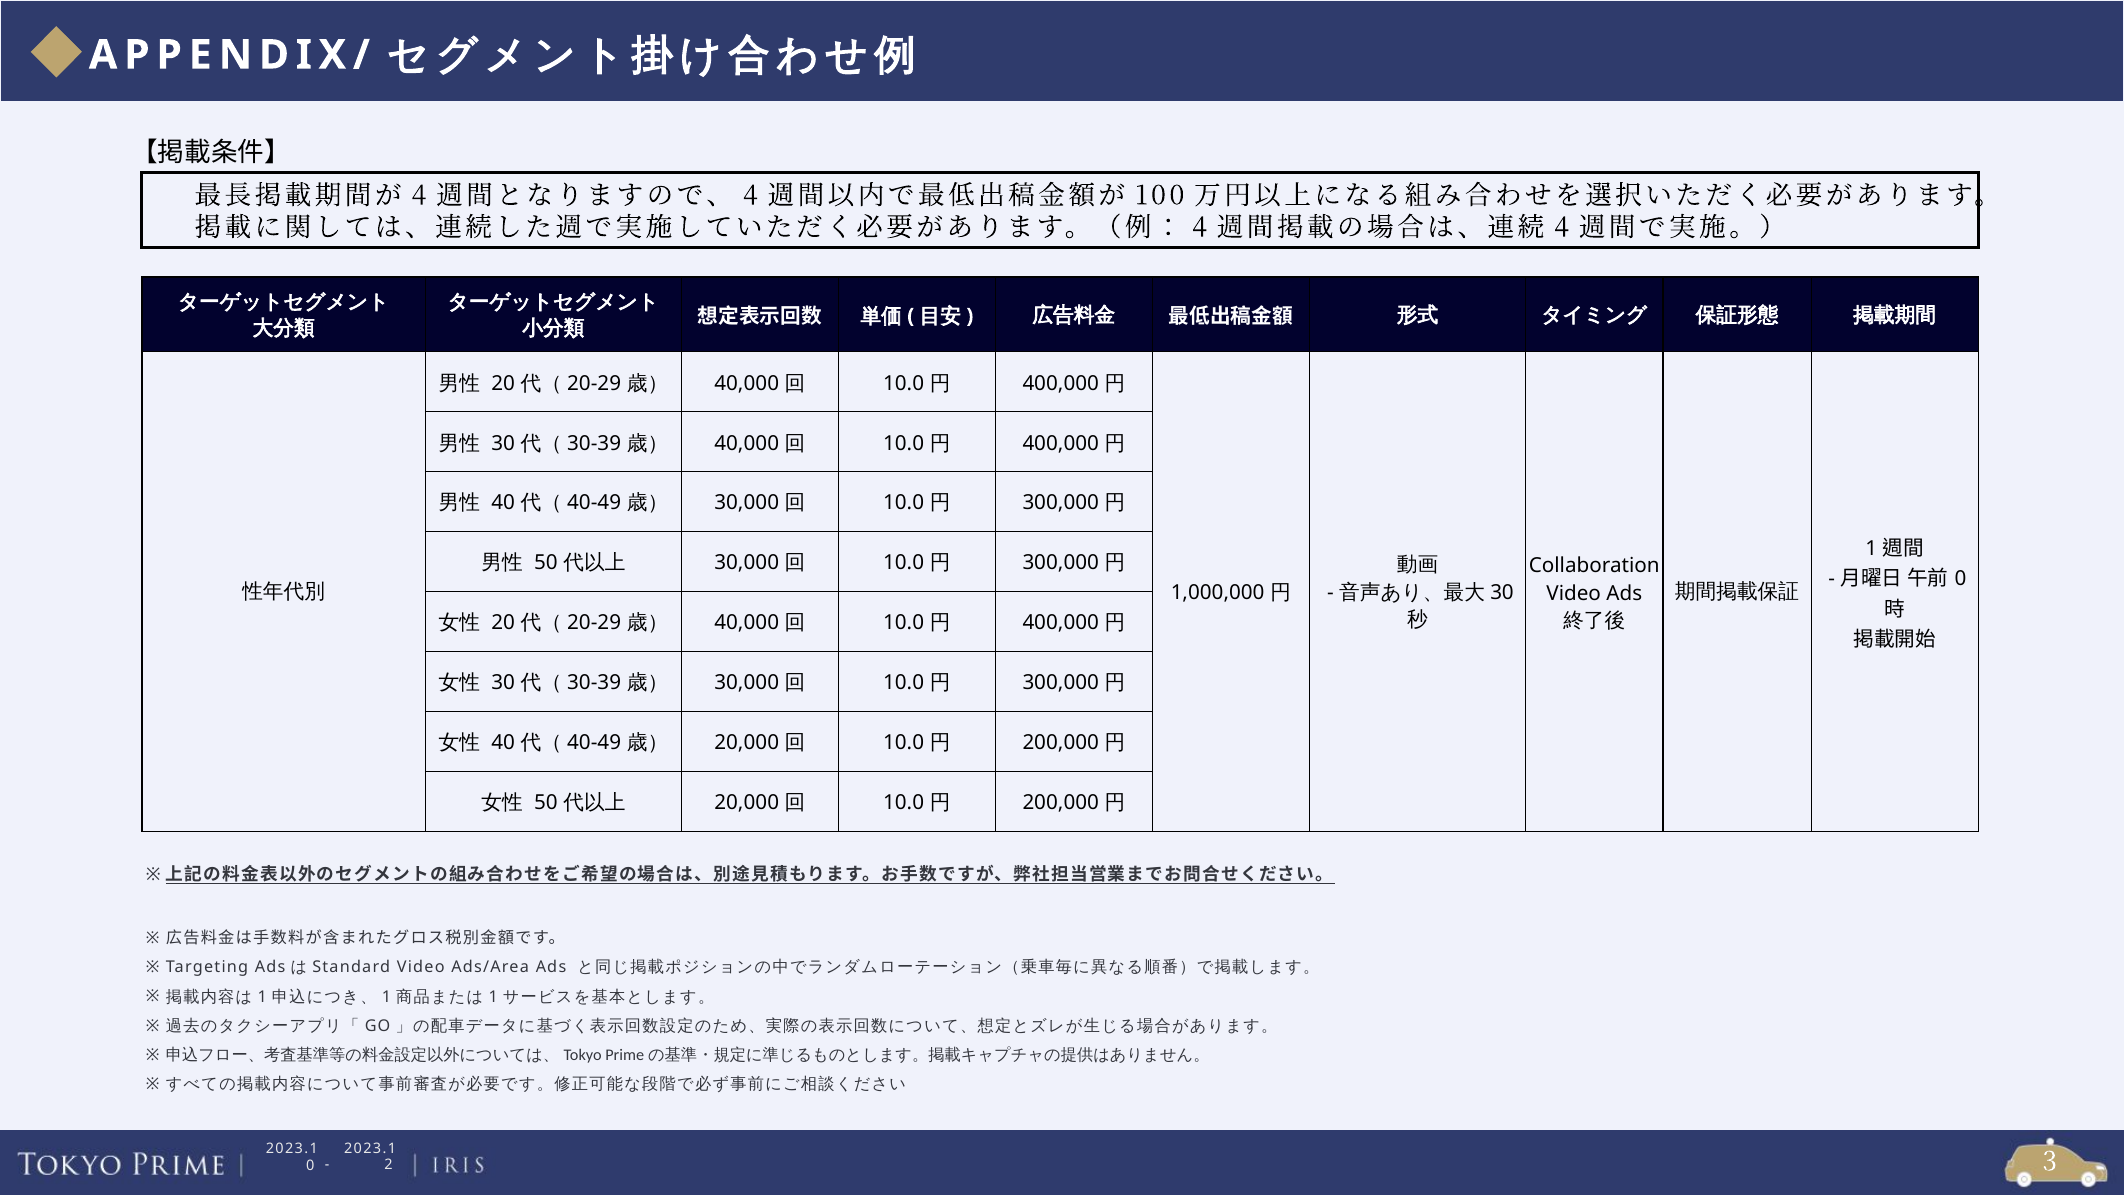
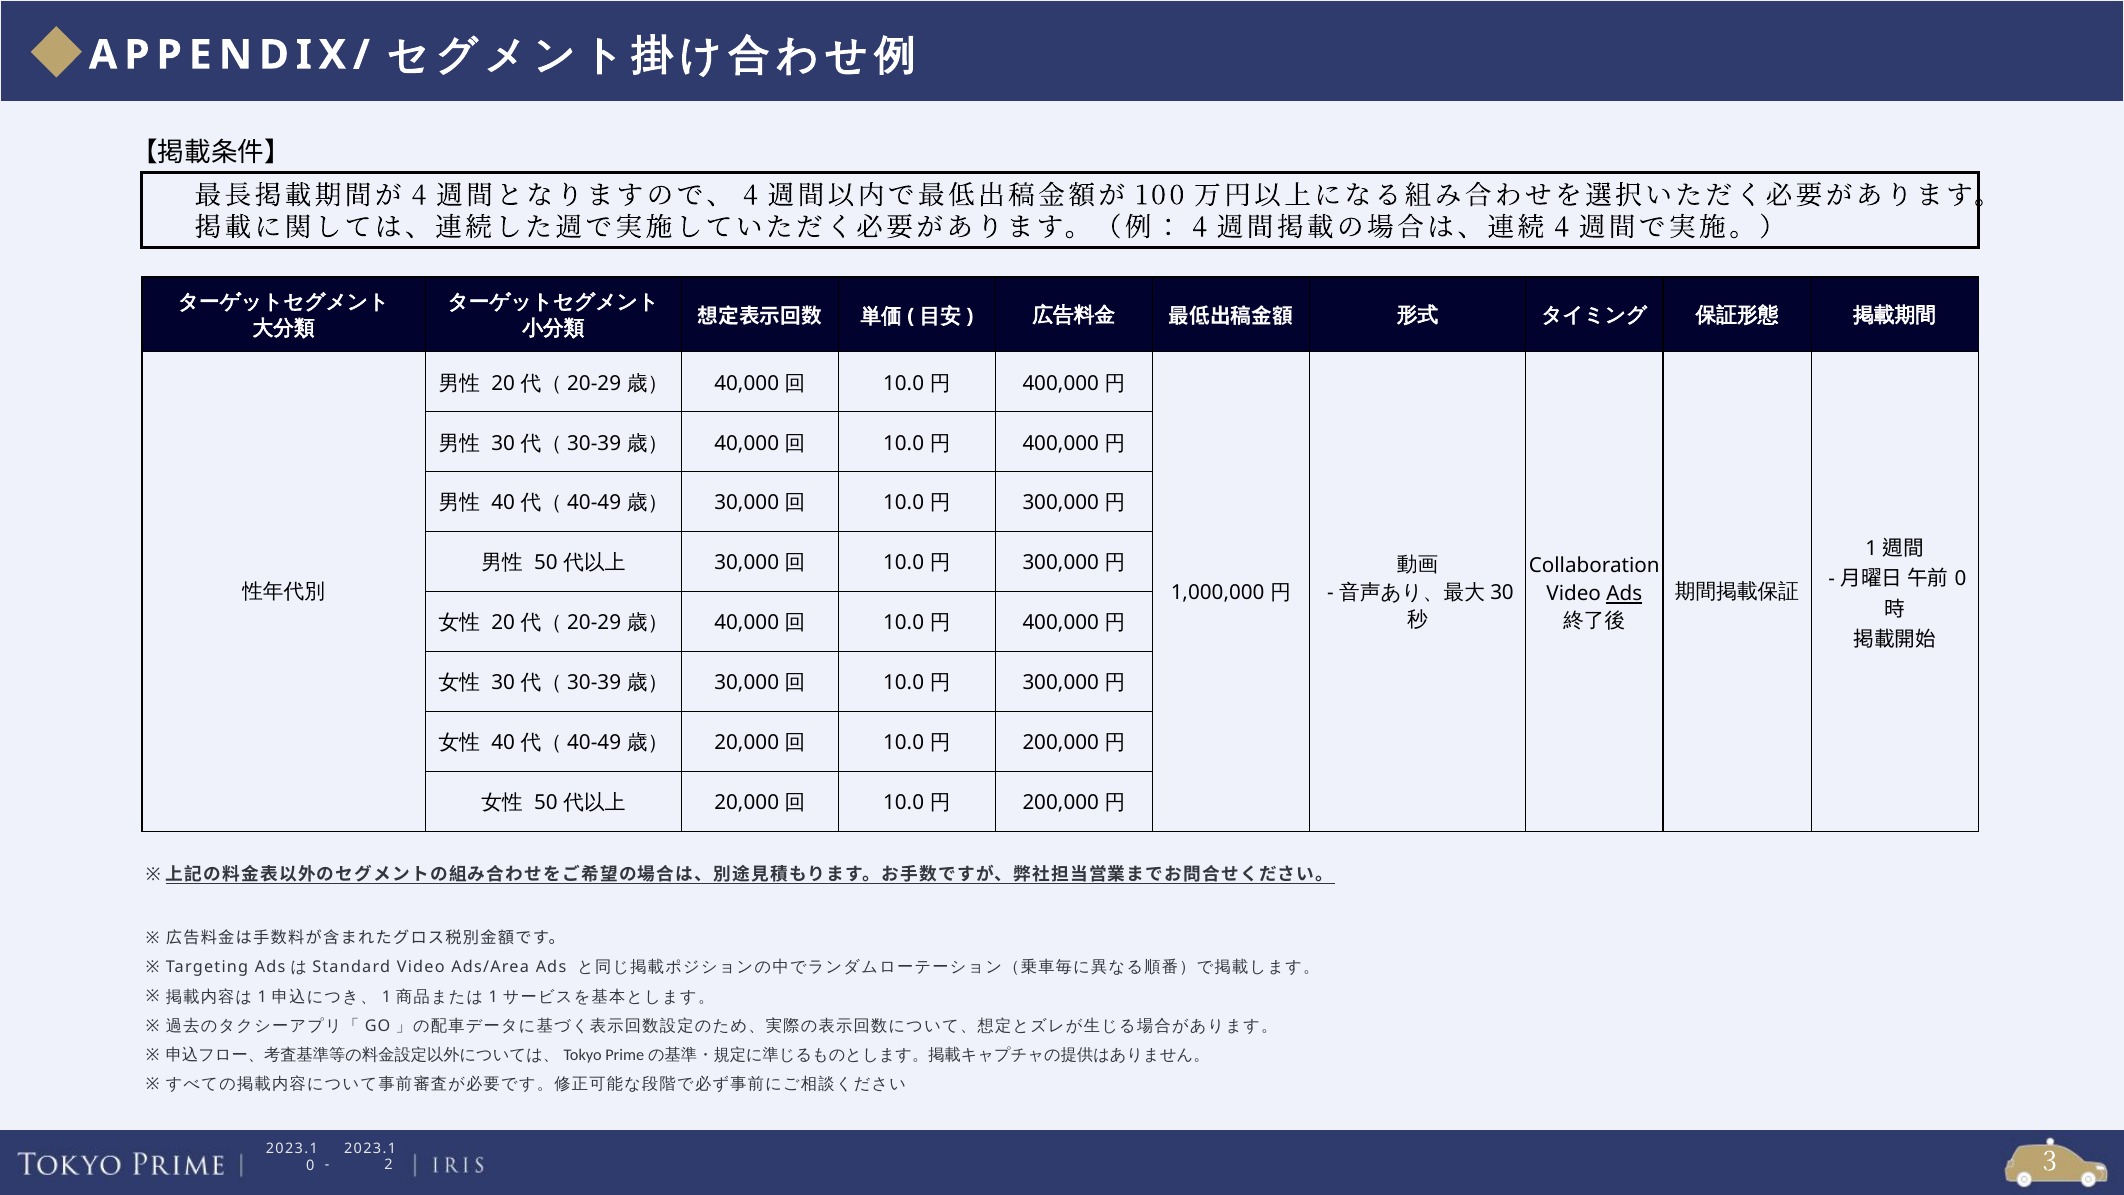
Ads at (1624, 594) underline: none -> present
